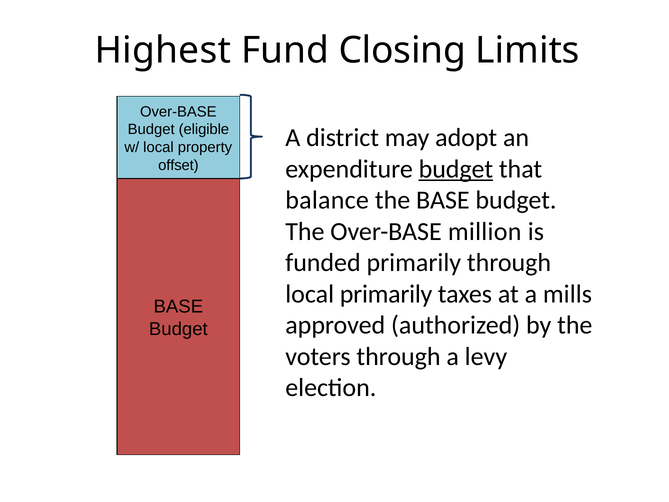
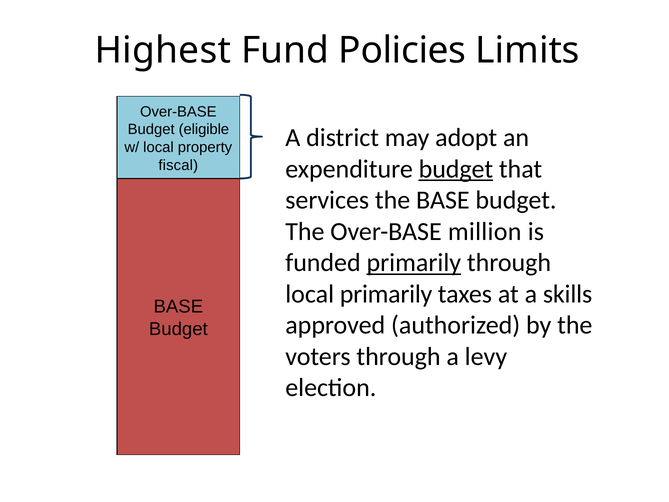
Closing: Closing -> Policies
offset: offset -> fiscal
balance: balance -> services
primarily at (414, 263) underline: none -> present
mills: mills -> skills
